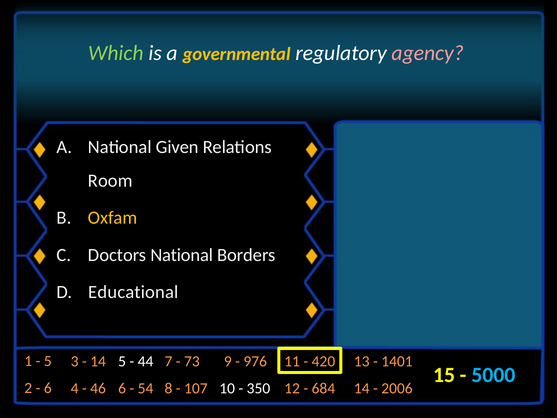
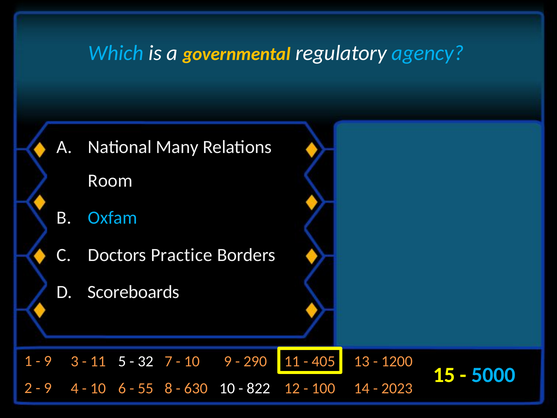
Which colour: light green -> light blue
agency colour: pink -> light blue
Given: Given -> Many
Oxfam colour: yellow -> light blue
Doctors National: National -> Practice
Educational: Educational -> Scoreboards
5 at (48, 361): 5 -> 9
14 at (98, 361): 14 -> 11
44: 44 -> 32
73 at (192, 361): 73 -> 10
976: 976 -> 290
420: 420 -> 405
1401: 1401 -> 1200
6 at (48, 388): 6 -> 9
46 at (98, 388): 46 -> 10
54: 54 -> 55
107: 107 -> 630
350: 350 -> 822
684: 684 -> 100
2006: 2006 -> 2023
